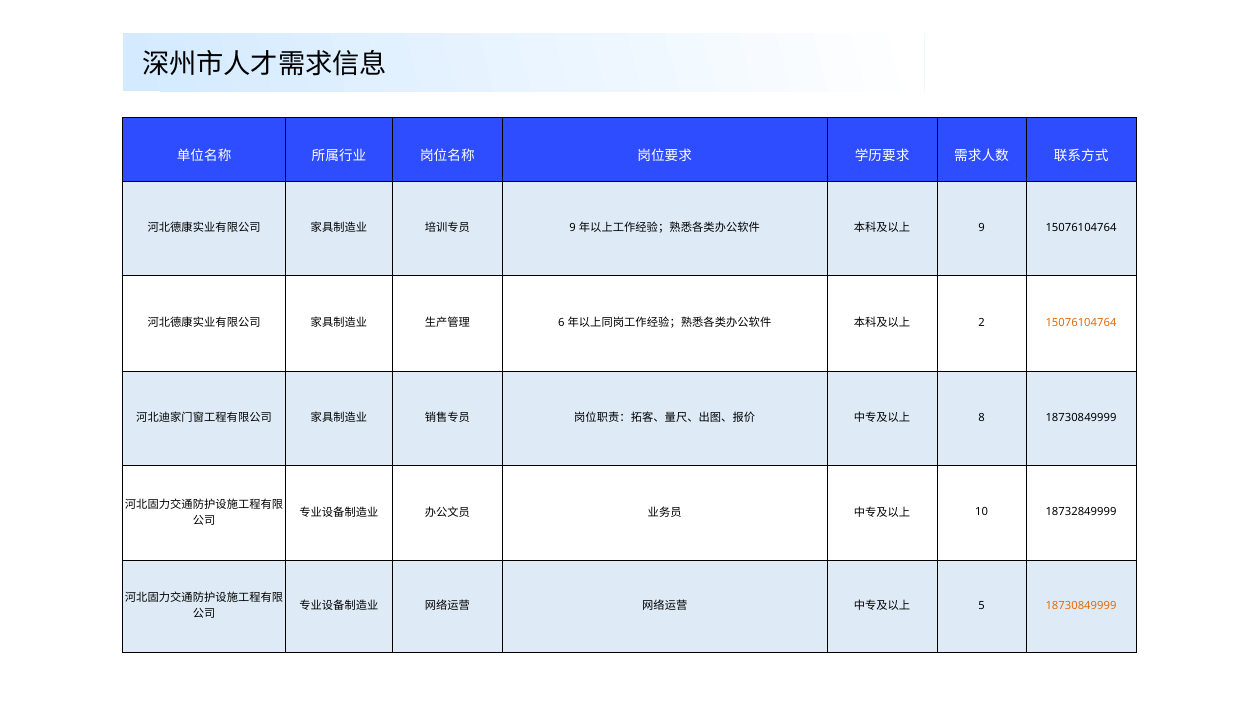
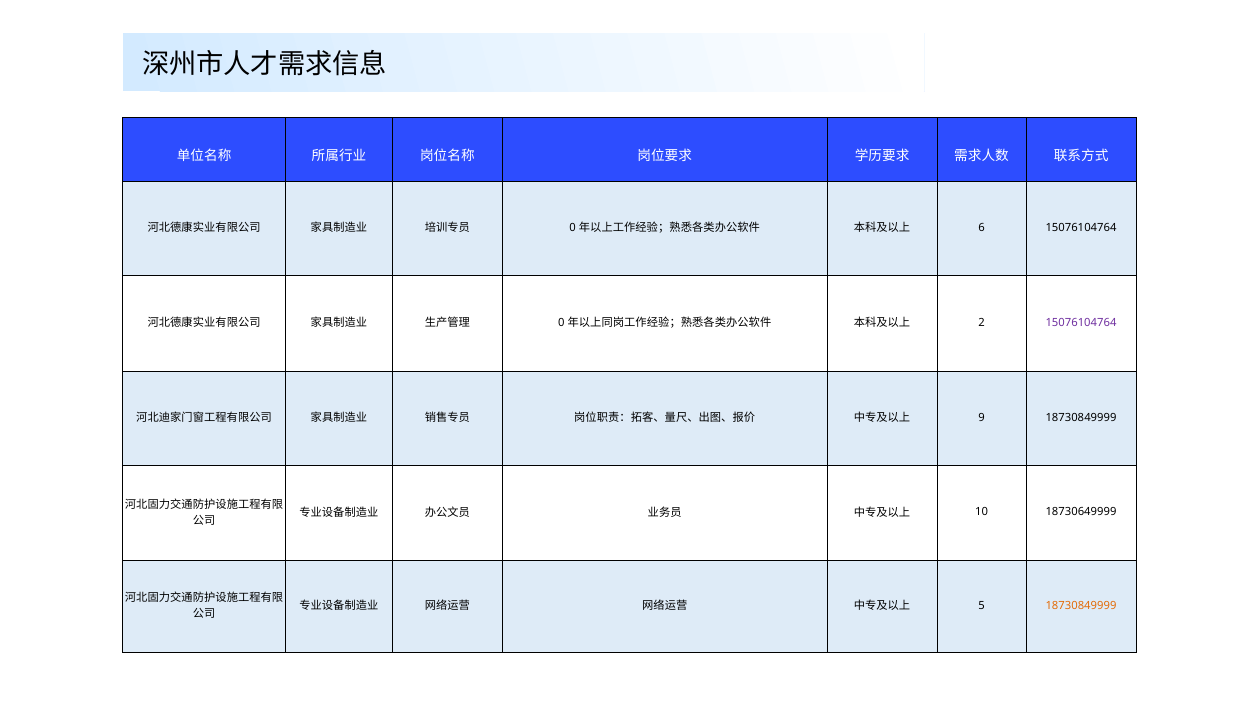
9 at (573, 228): 9 -> 0
9 at (982, 228): 9 -> 6
6 at (561, 323): 6 -> 0
15076104764 at (1081, 322) colour: orange -> purple
8: 8 -> 9
18732849999: 18732849999 -> 18730649999
